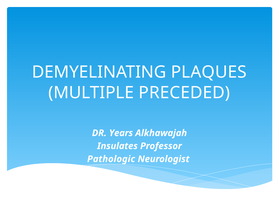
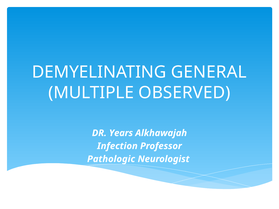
PLAQUES: PLAQUES -> GENERAL
PRECEDED: PRECEDED -> OBSERVED
Insulates: Insulates -> Infection
